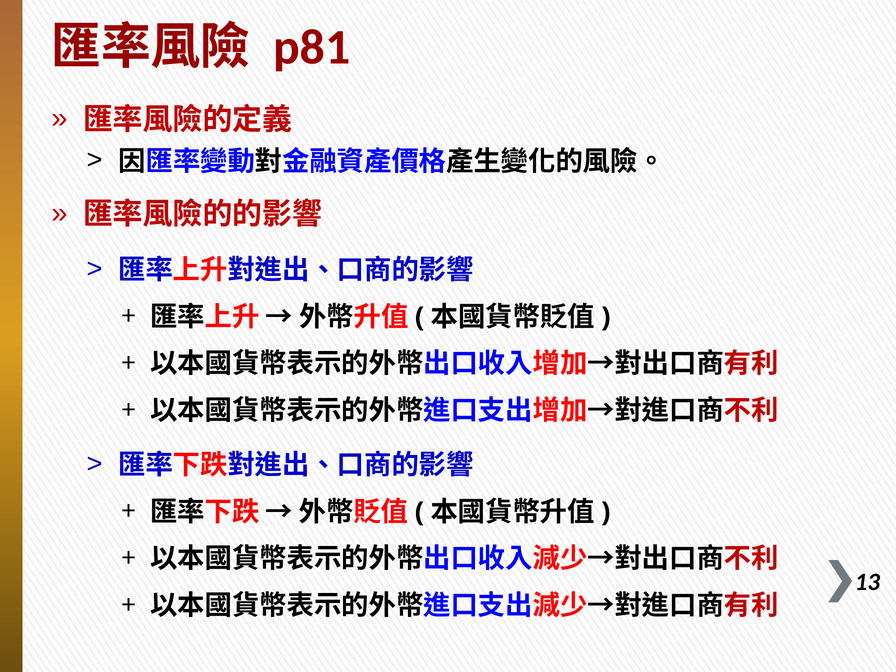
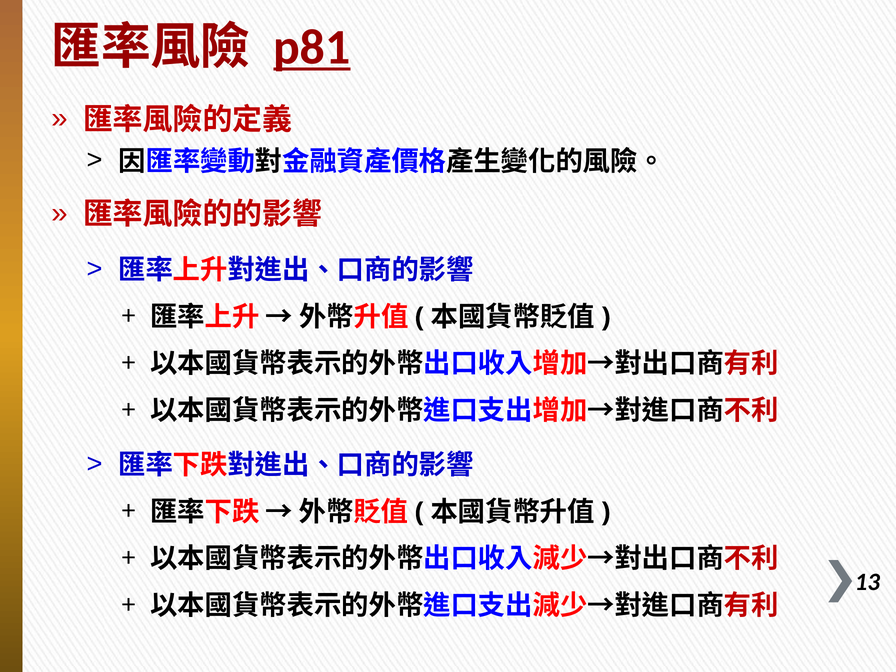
p81 underline: none -> present
